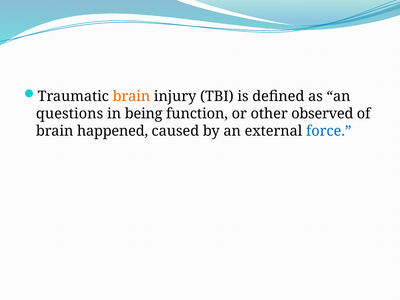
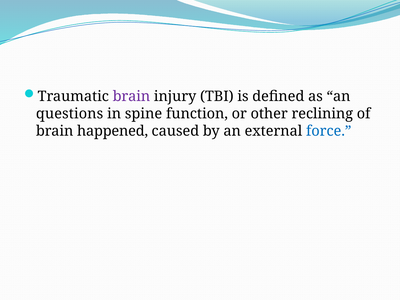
brain at (131, 96) colour: orange -> purple
being: being -> spine
observed: observed -> reclining
